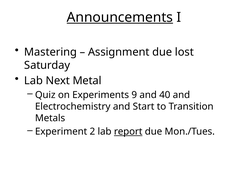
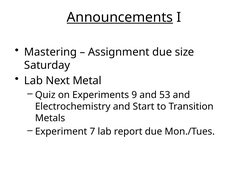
lost: lost -> size
40: 40 -> 53
2: 2 -> 7
report underline: present -> none
